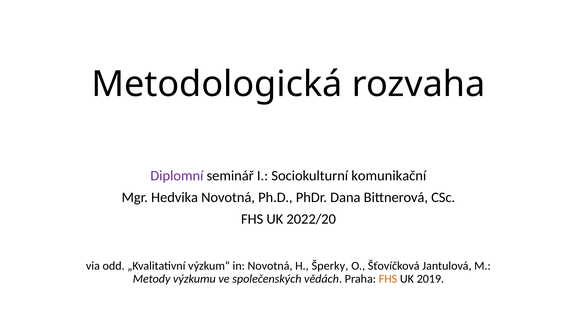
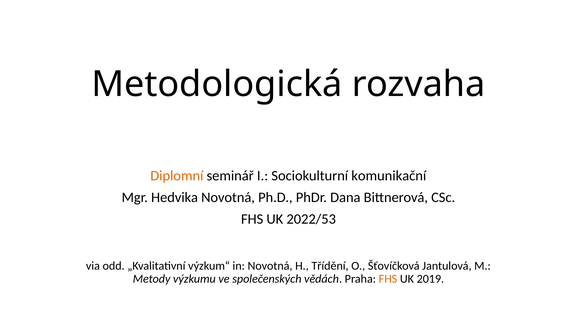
Diplomní colour: purple -> orange
2022/20: 2022/20 -> 2022/53
Šperky: Šperky -> Třídění
